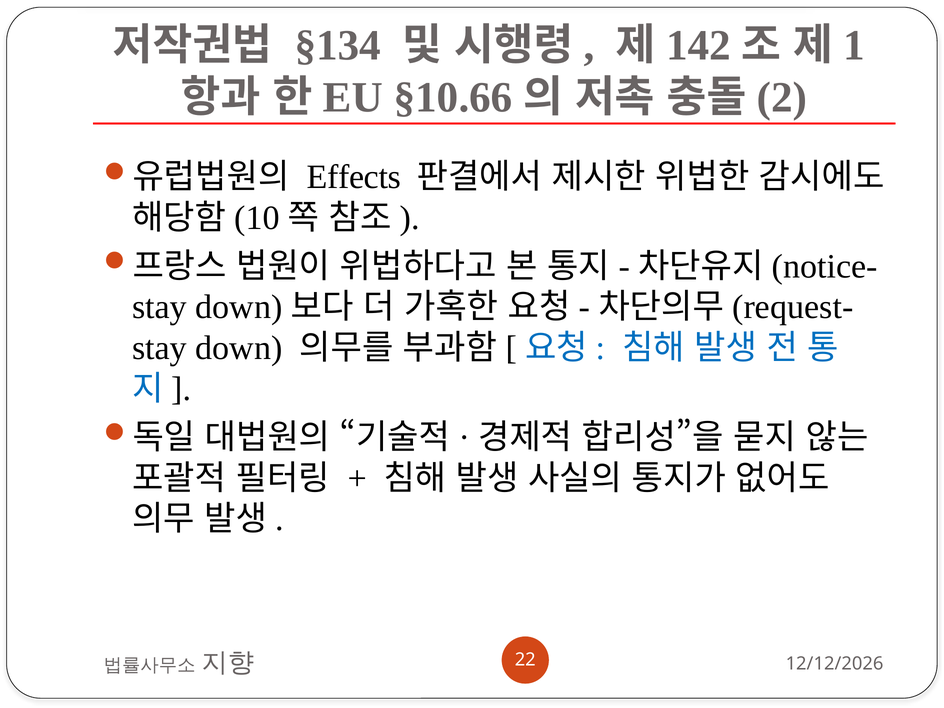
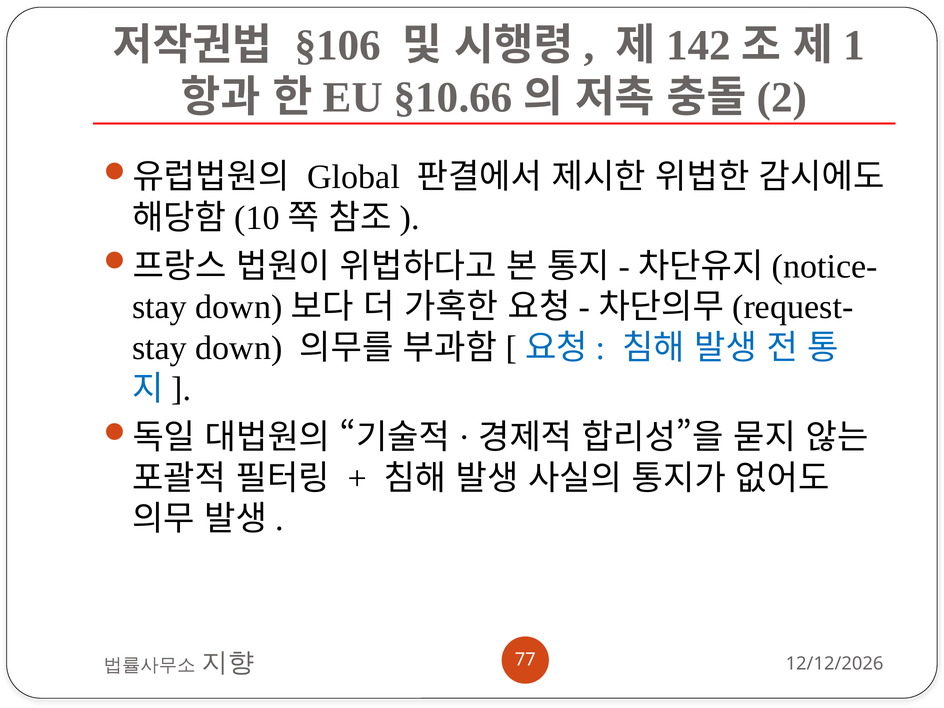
§134: §134 -> §106
Effects: Effects -> Global
22: 22 -> 77
